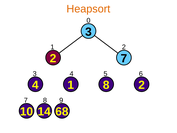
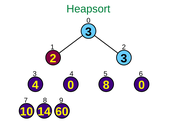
Heapsort colour: orange -> green
2 7: 7 -> 3
4 1: 1 -> 0
8 2: 2 -> 0
68: 68 -> 60
